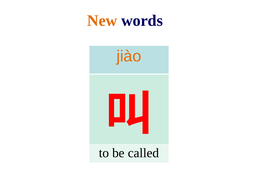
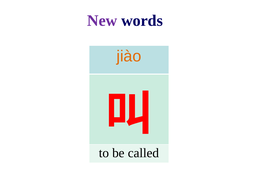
New colour: orange -> purple
